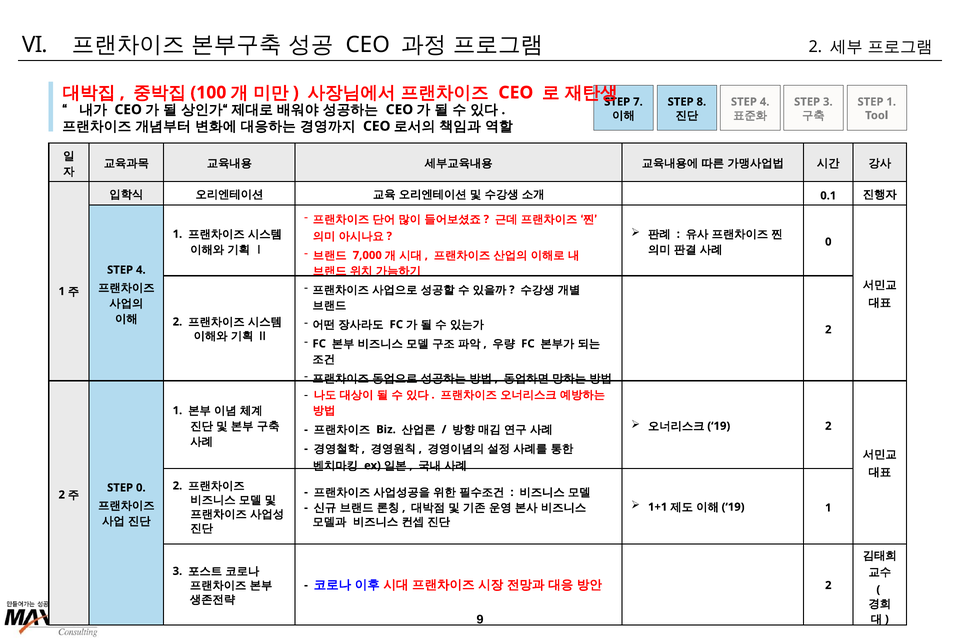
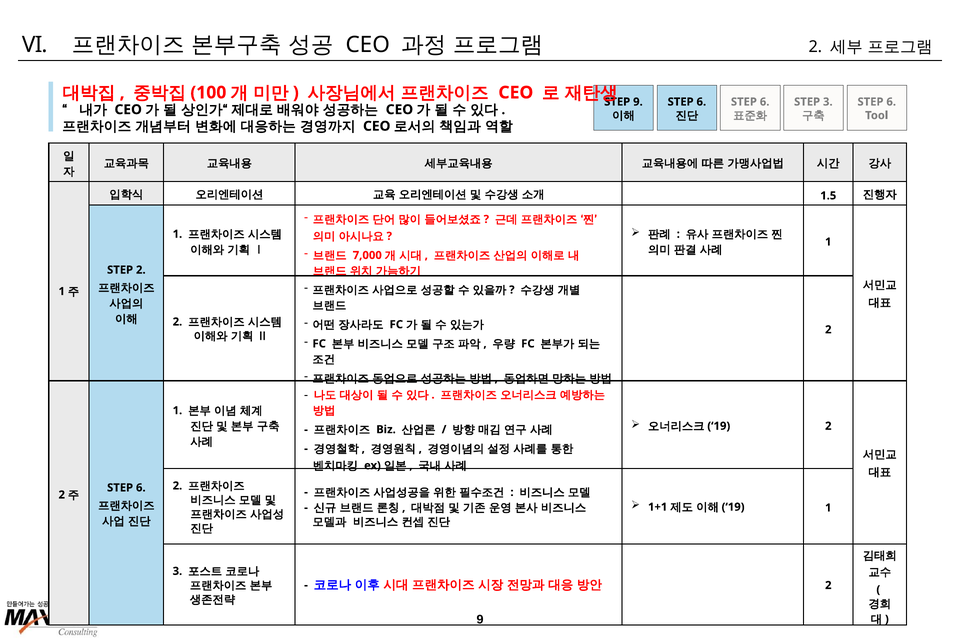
STEP 7: 7 -> 9
8 at (701, 102): 8 -> 6
4 at (765, 102): 4 -> 6
1 at (891, 102): 1 -> 6
0.1: 0.1 -> 1.5
0 at (828, 242): 0 -> 1
4 at (141, 270): 4 -> 2
0 at (141, 487): 0 -> 6
